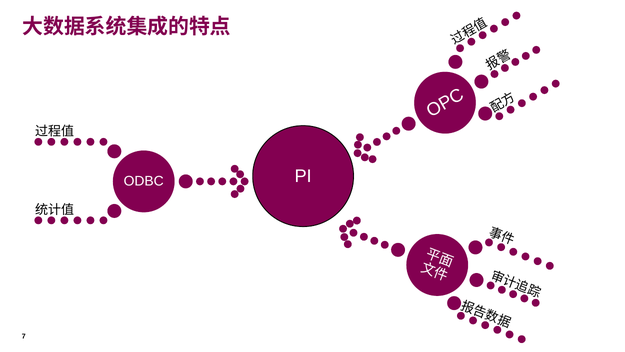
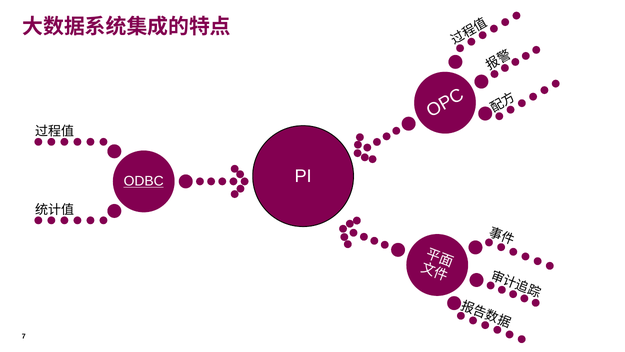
ODBC underline: none -> present
